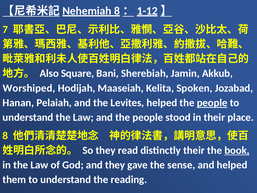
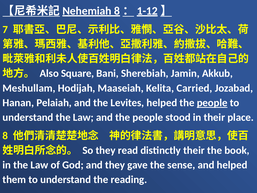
Worshiped: Worshiped -> Meshullam
Spoken: Spoken -> Carried
book underline: present -> none
